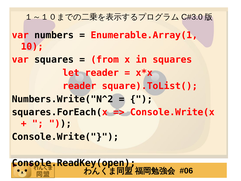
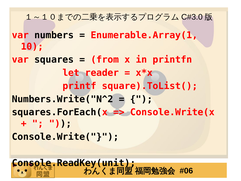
in squares: squares -> printfn
reader at (79, 86): reader -> printf
Console.ReadKey(open: Console.ReadKey(open -> Console.ReadKey(unit
